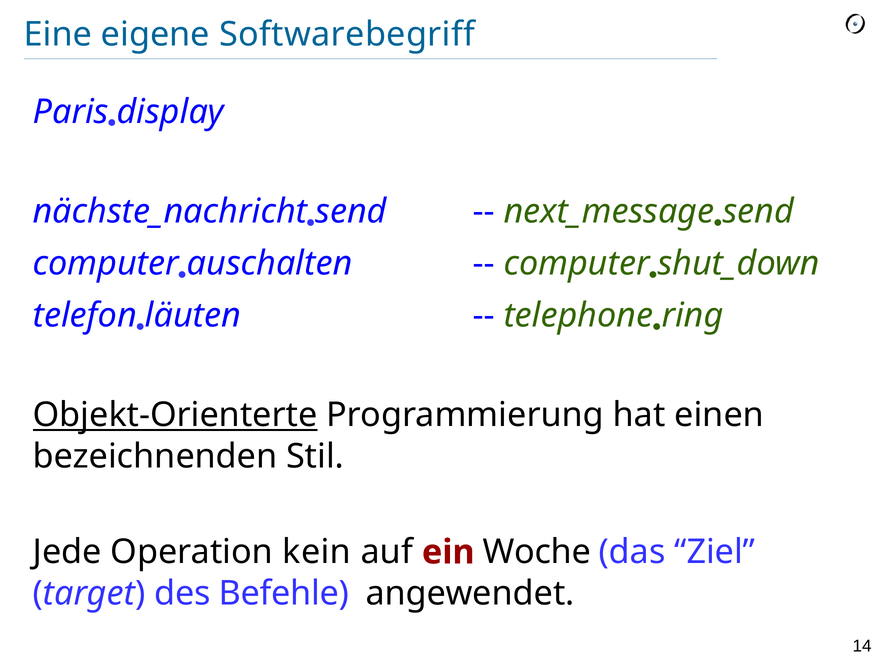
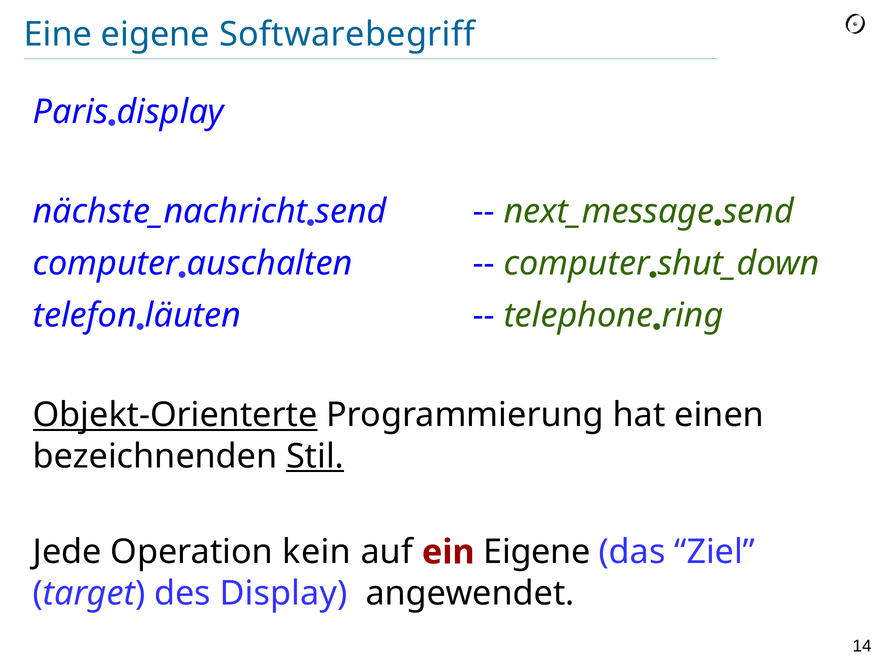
Stil underline: none -> present
ein Woche: Woche -> Eigene
des Befehle: Befehle -> Display
